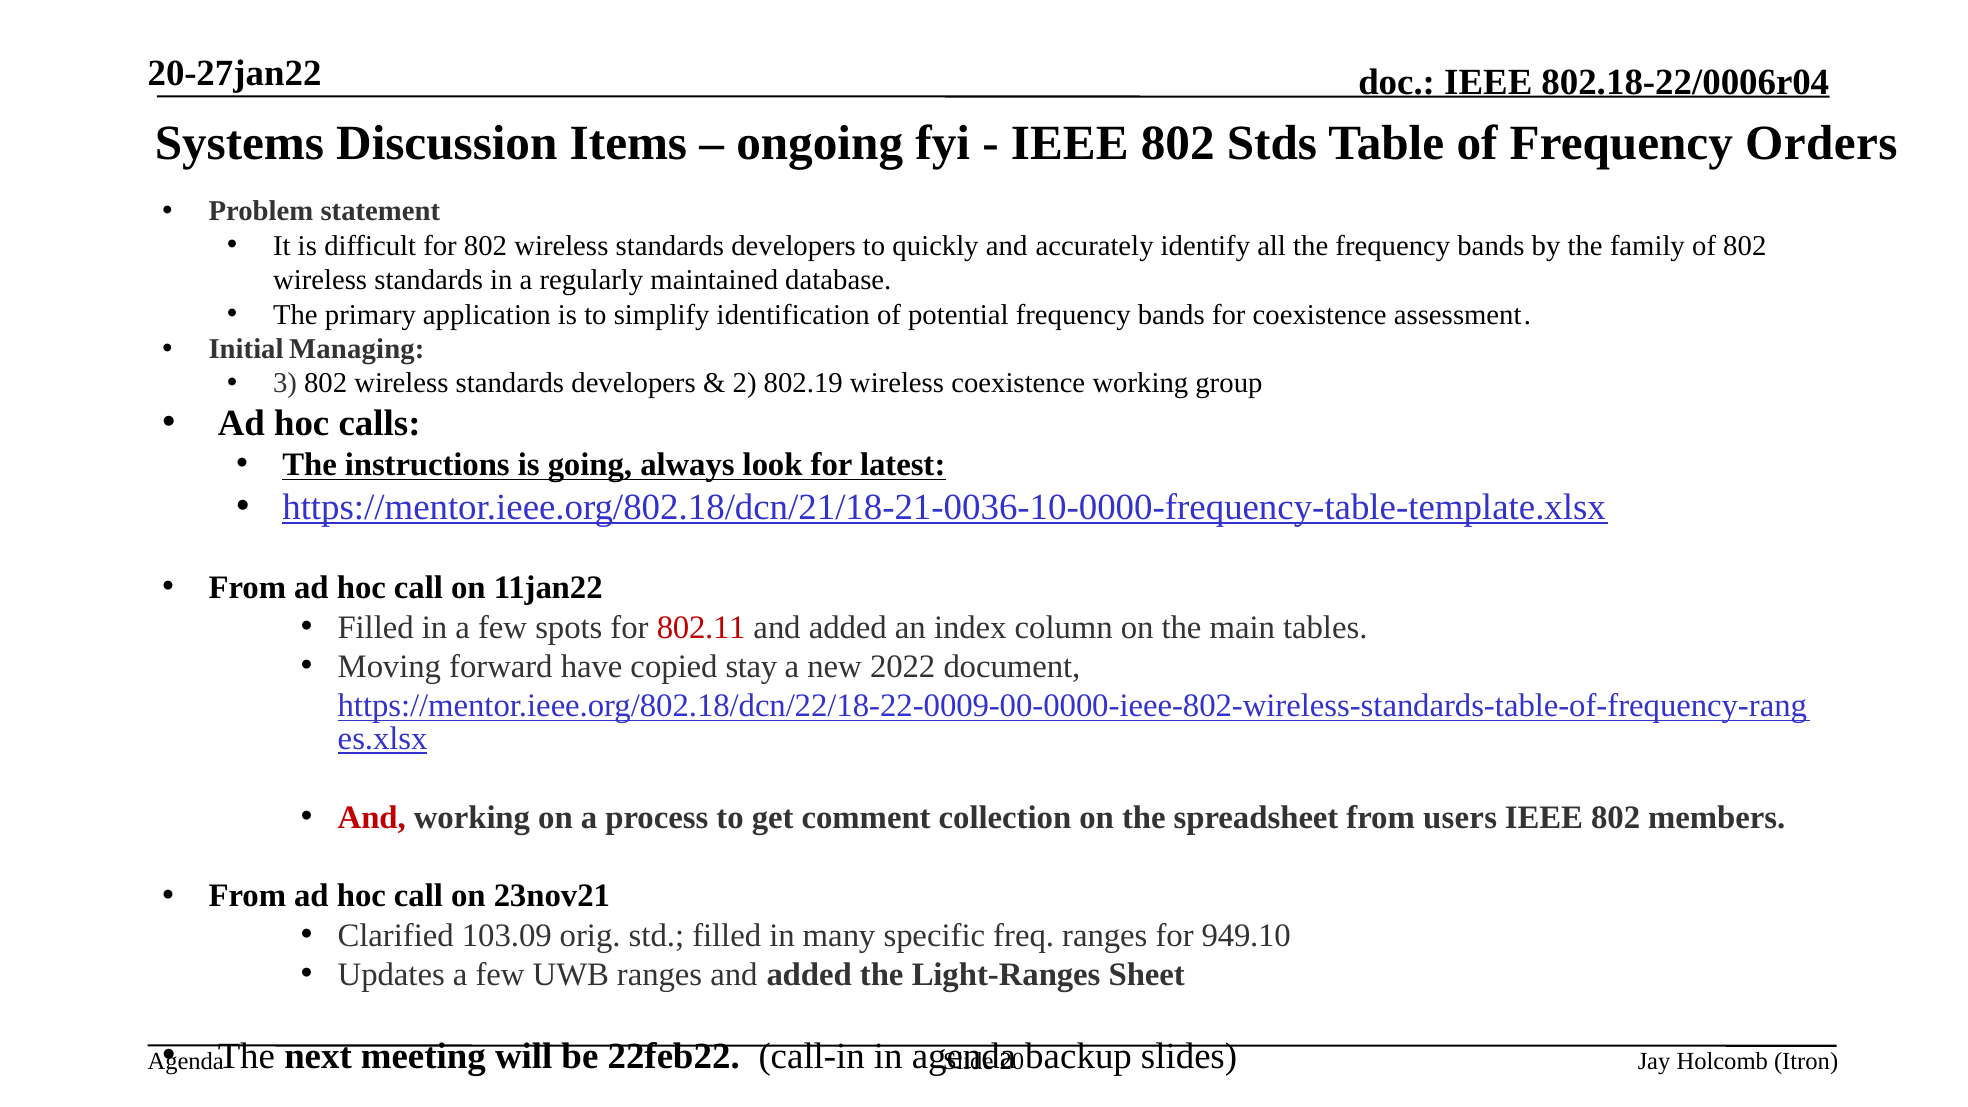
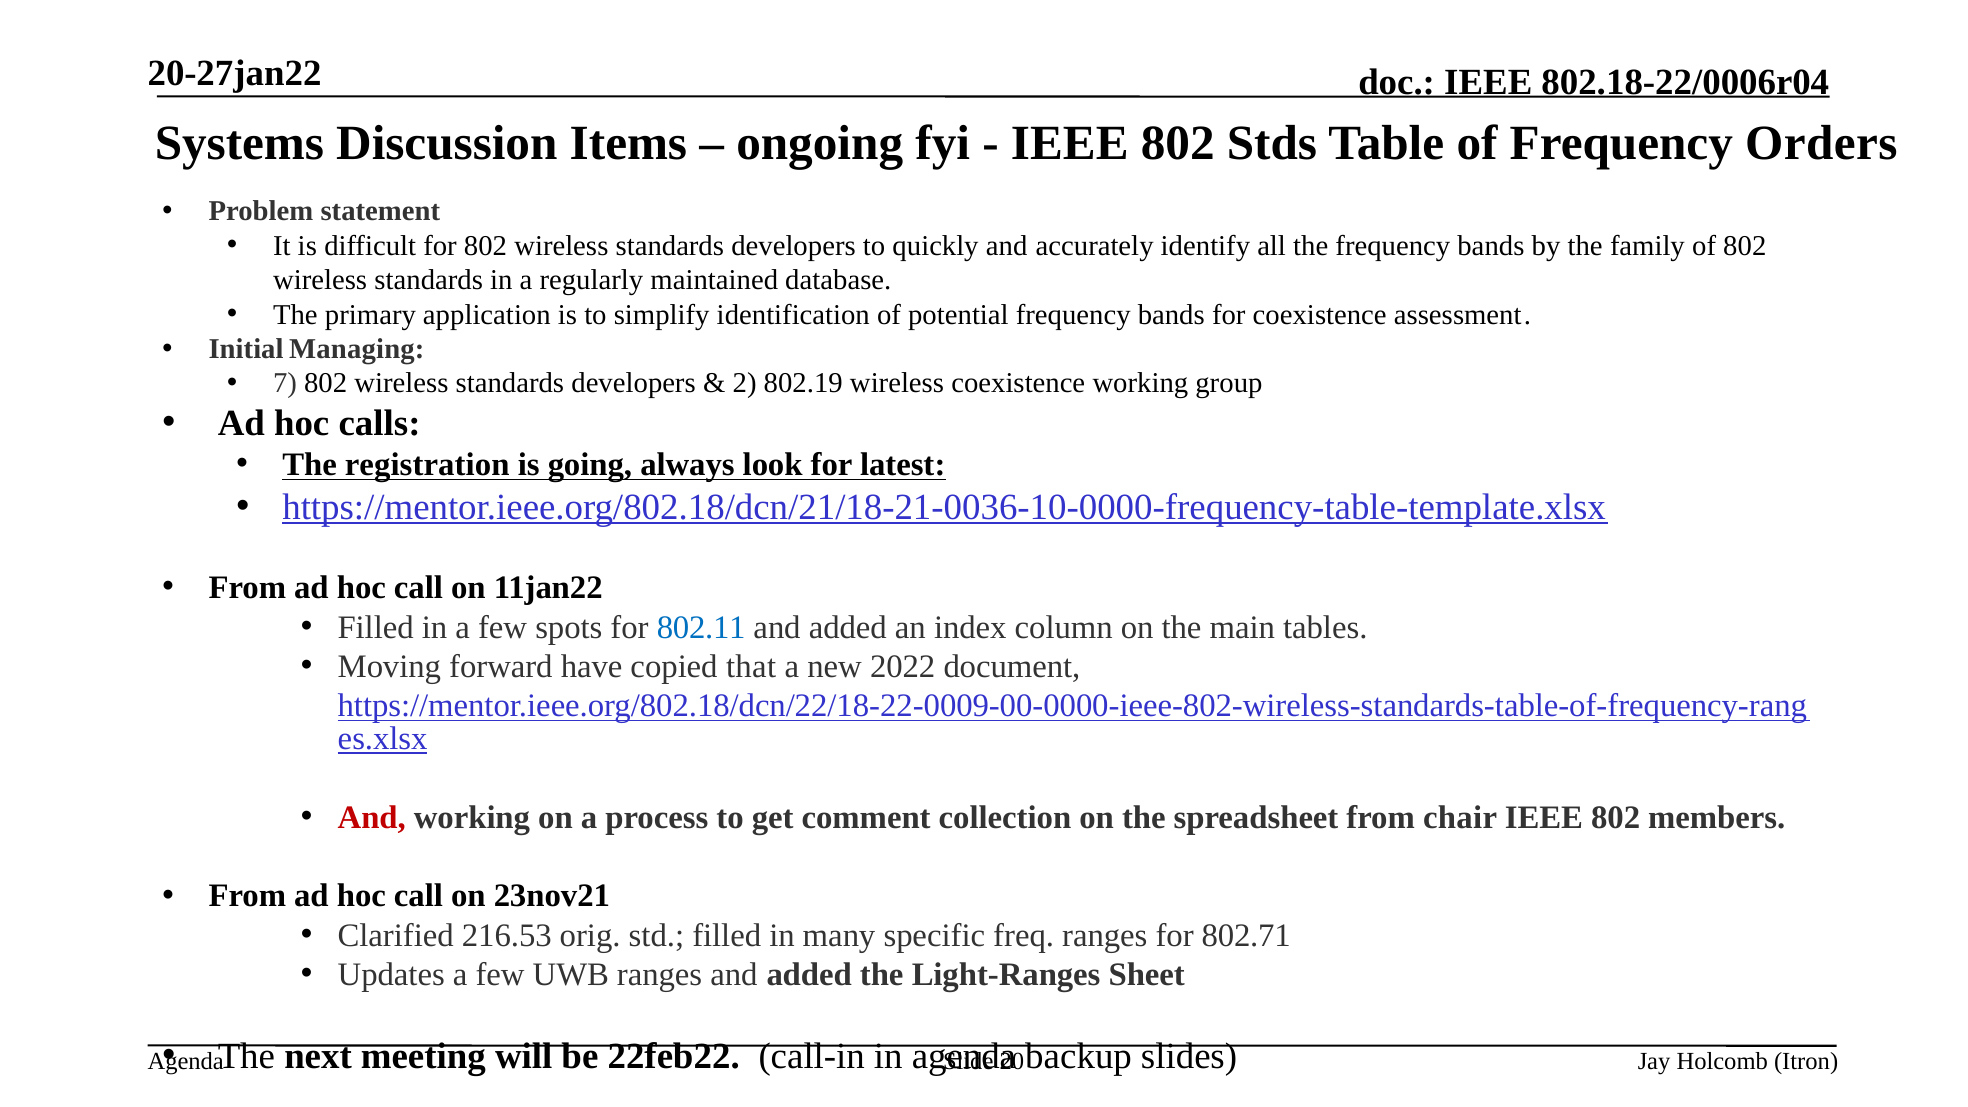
3: 3 -> 7
instructions: instructions -> registration
802.11 colour: red -> blue
stay: stay -> that
users: users -> chair
103.09: 103.09 -> 216.53
949.10: 949.10 -> 802.71
